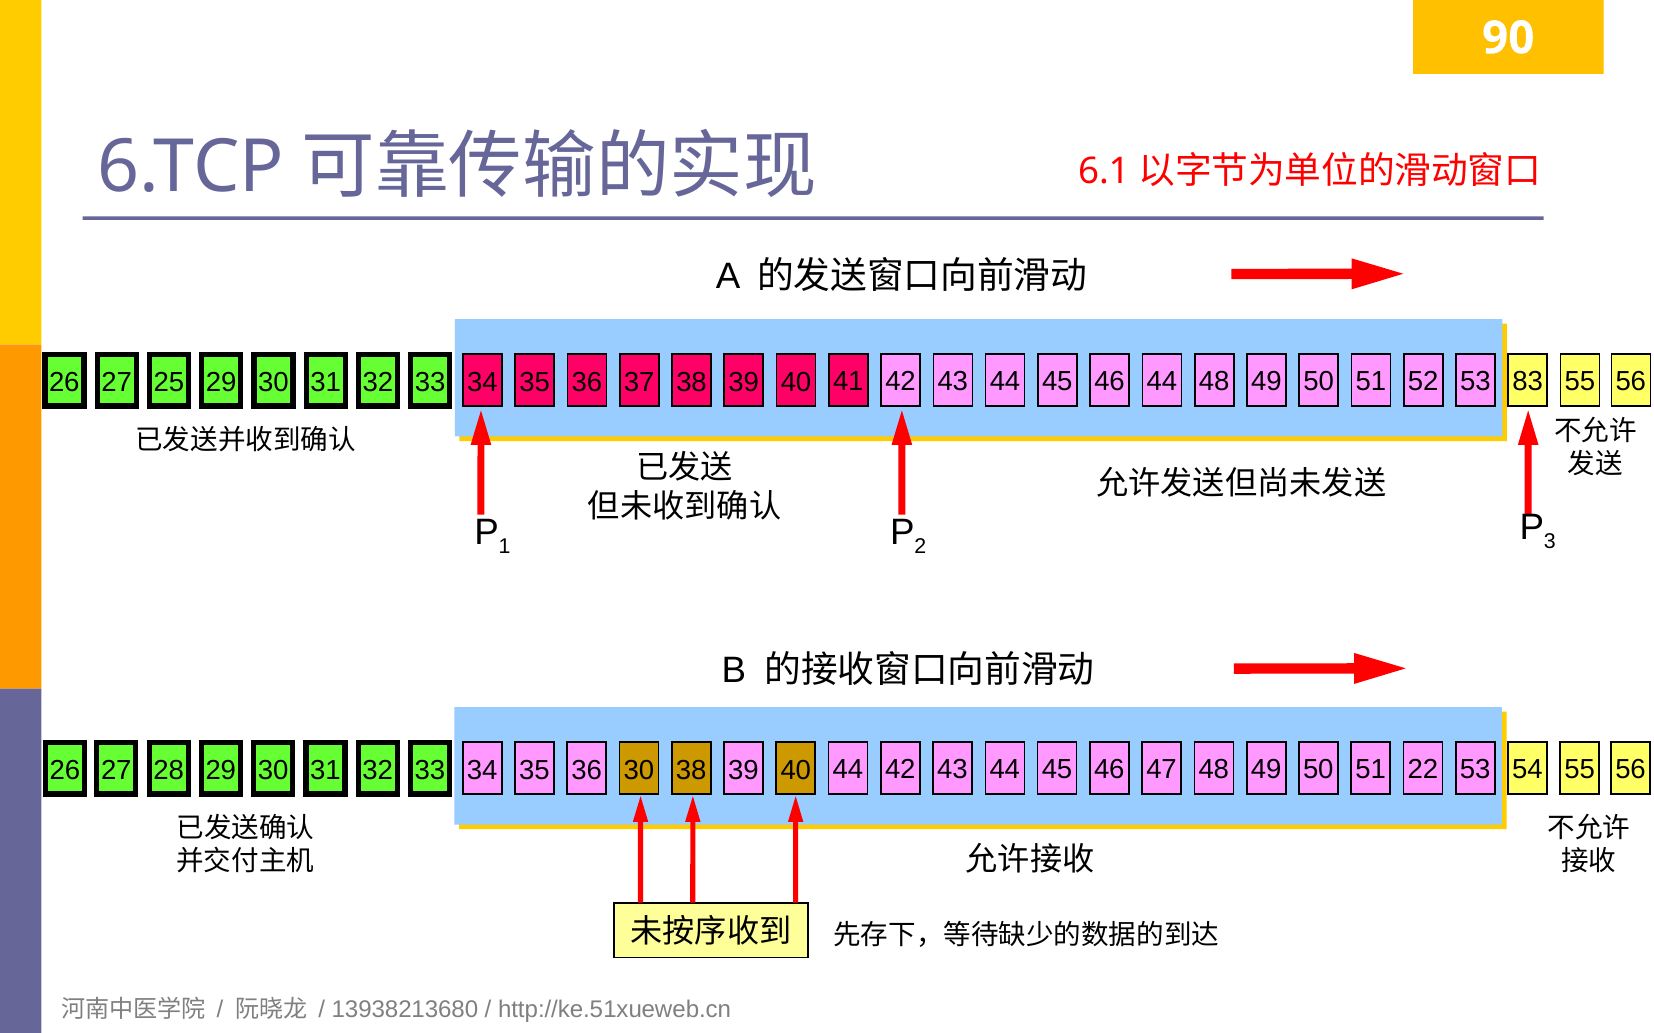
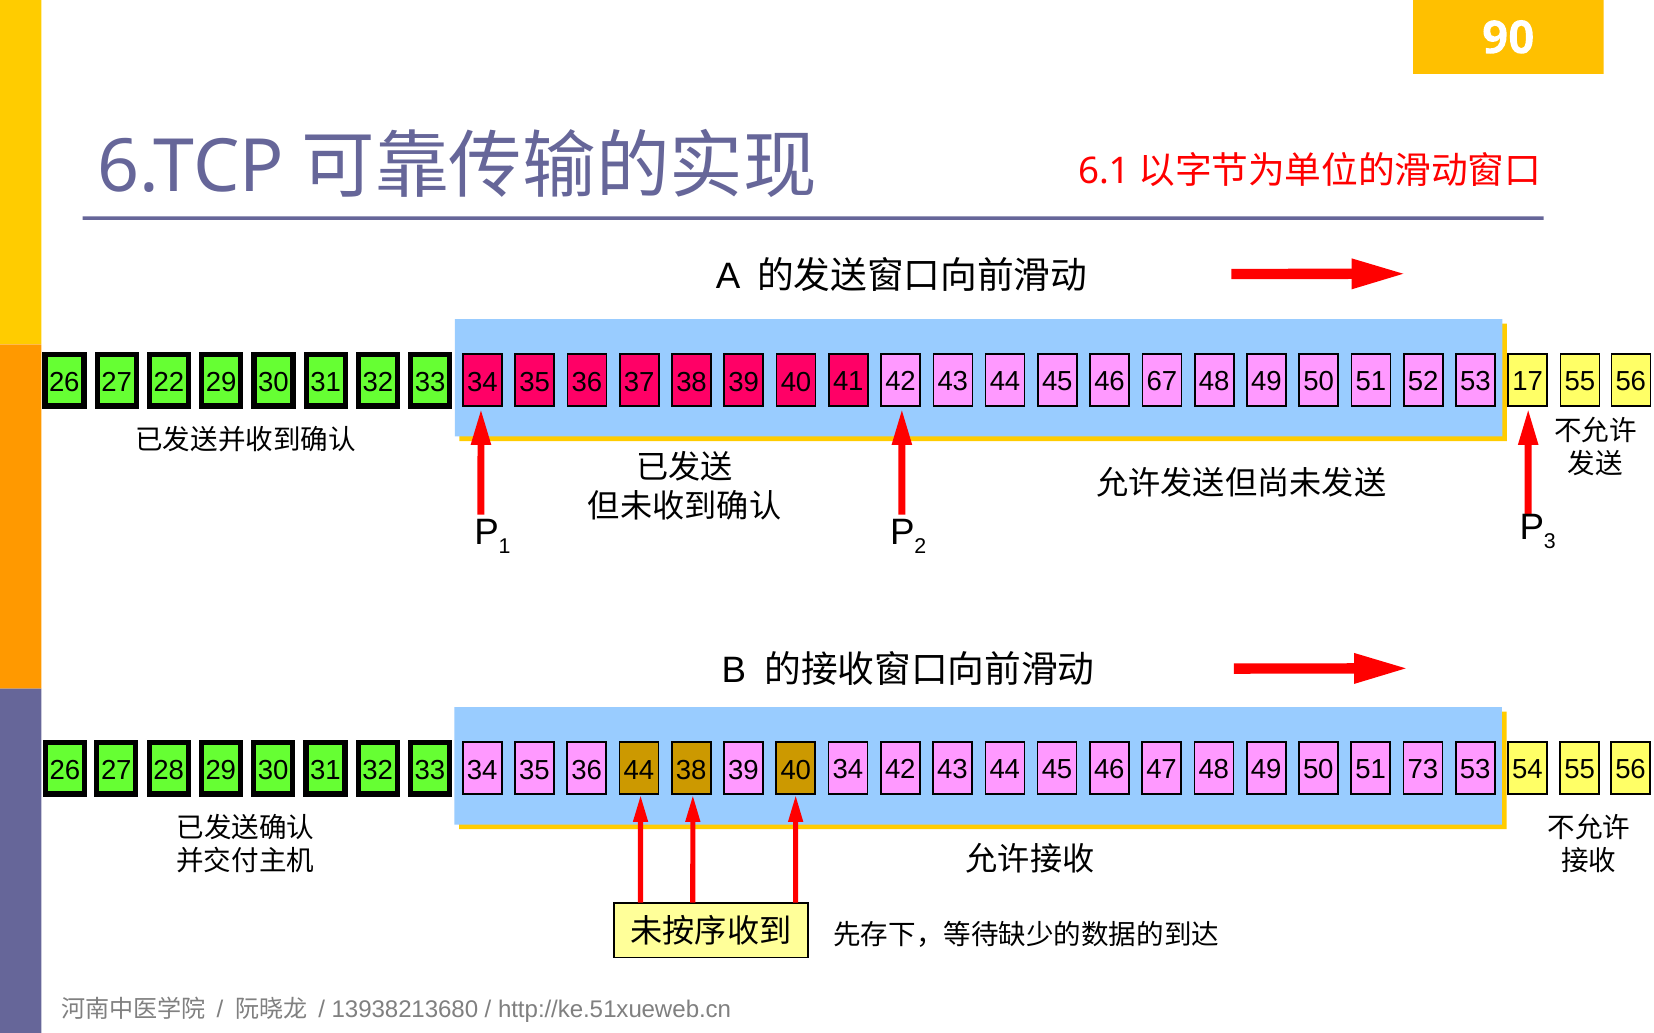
25: 25 -> 22
46 44: 44 -> 67
83: 83 -> 17
36 30: 30 -> 44
40 44: 44 -> 34
22: 22 -> 73
